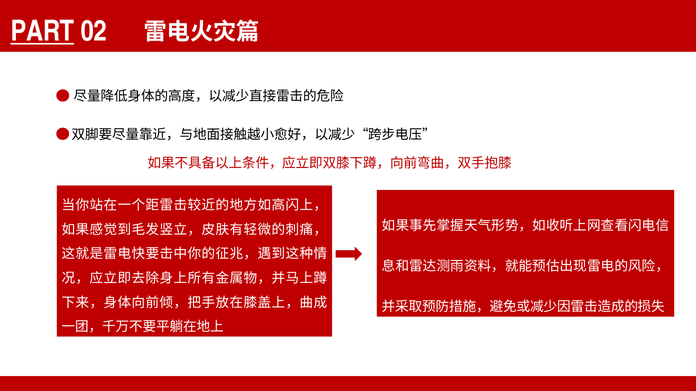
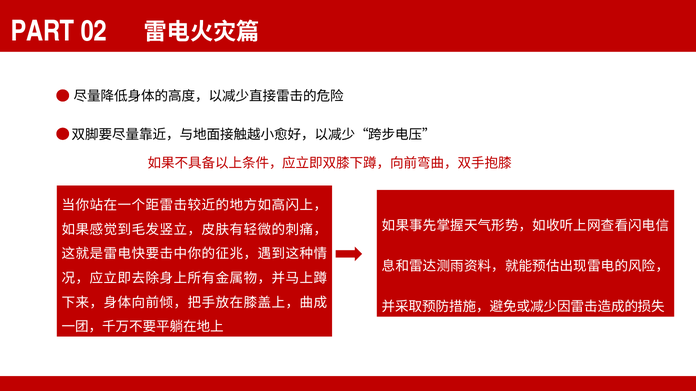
PART underline: present -> none
